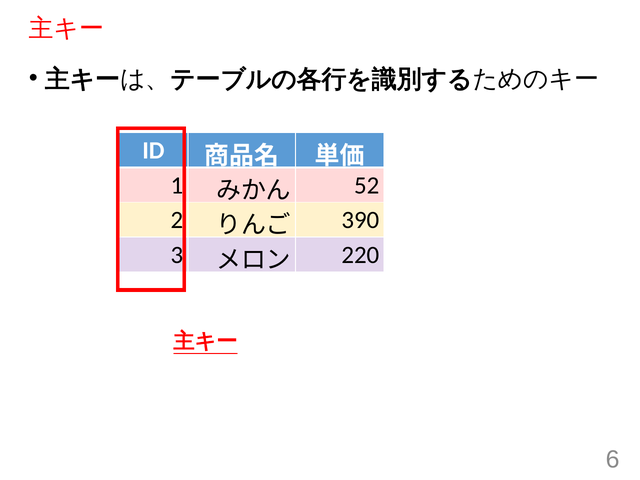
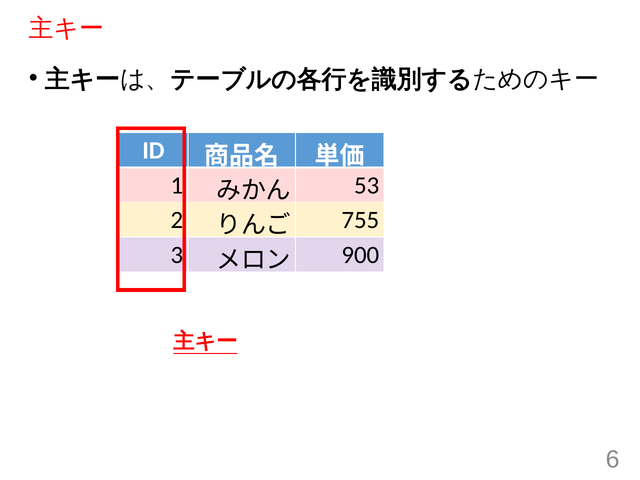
52: 52 -> 53
390: 390 -> 755
220: 220 -> 900
